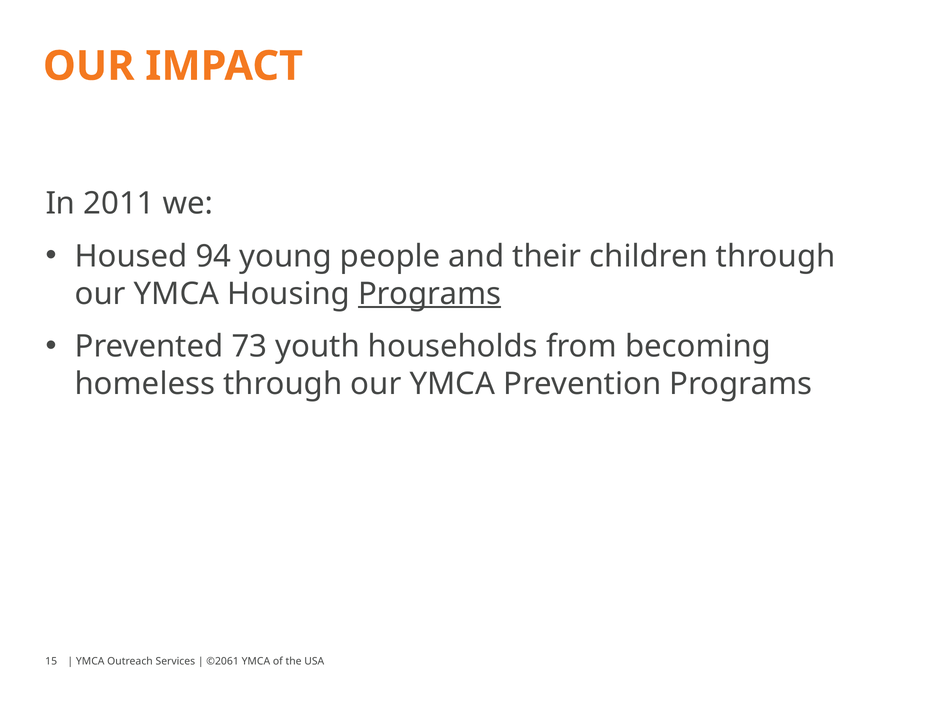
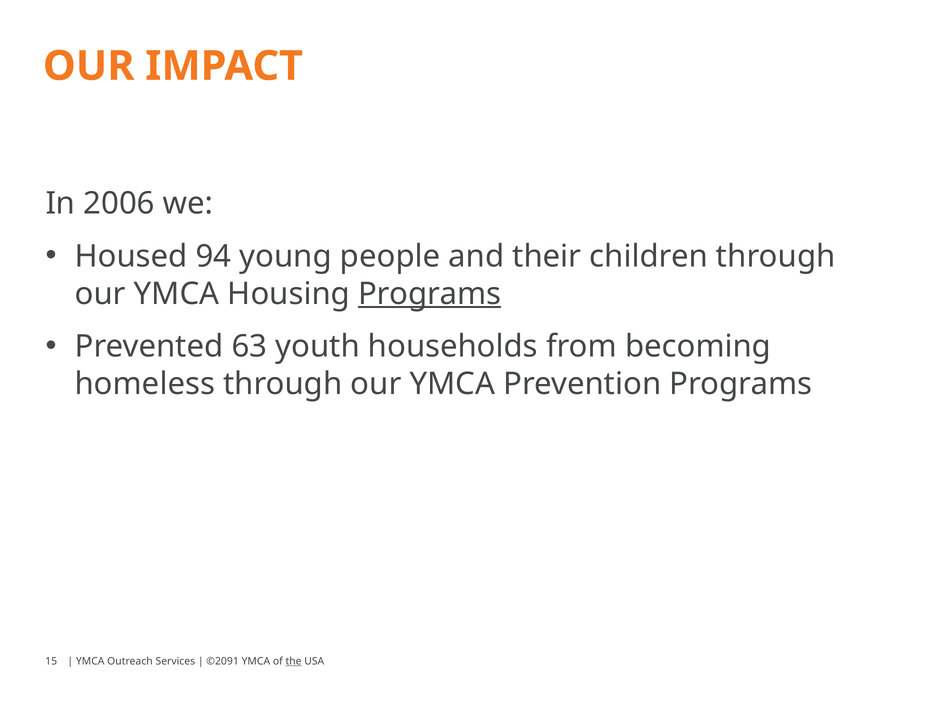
2011: 2011 -> 2006
73: 73 -> 63
©2061: ©2061 -> ©2091
the underline: none -> present
